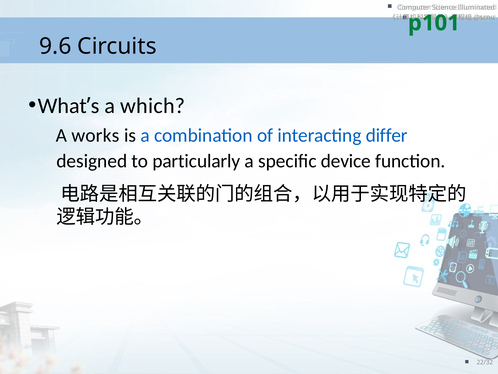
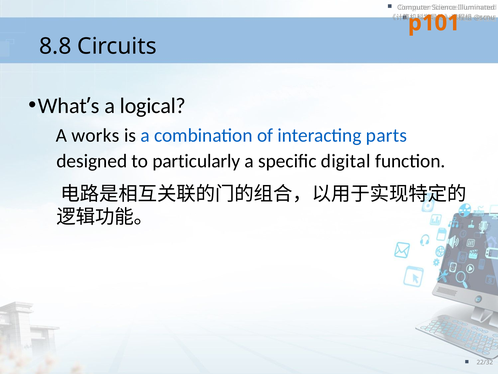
p101 colour: green -> orange
9.6: 9.6 -> 8.8
which: which -> logical
differ: differ -> parts
device: device -> digital
